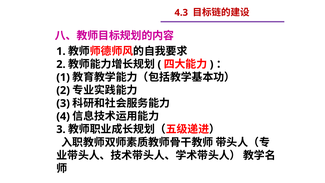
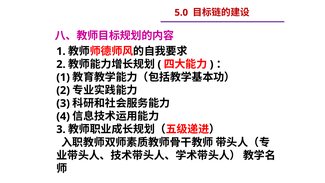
4.3: 4.3 -> 5.0
